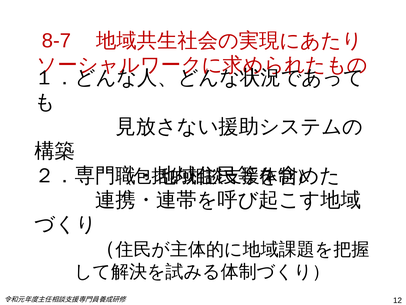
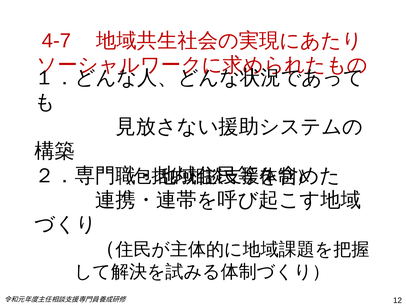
8-7: 8-7 -> 4-7
